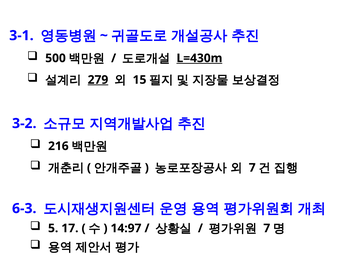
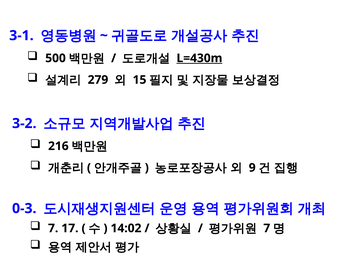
279 underline: present -> none
7 at (252, 168): 7 -> 9
6-3: 6-3 -> 0-3
5 at (53, 228): 5 -> 7
14:97: 14:97 -> 14:02
